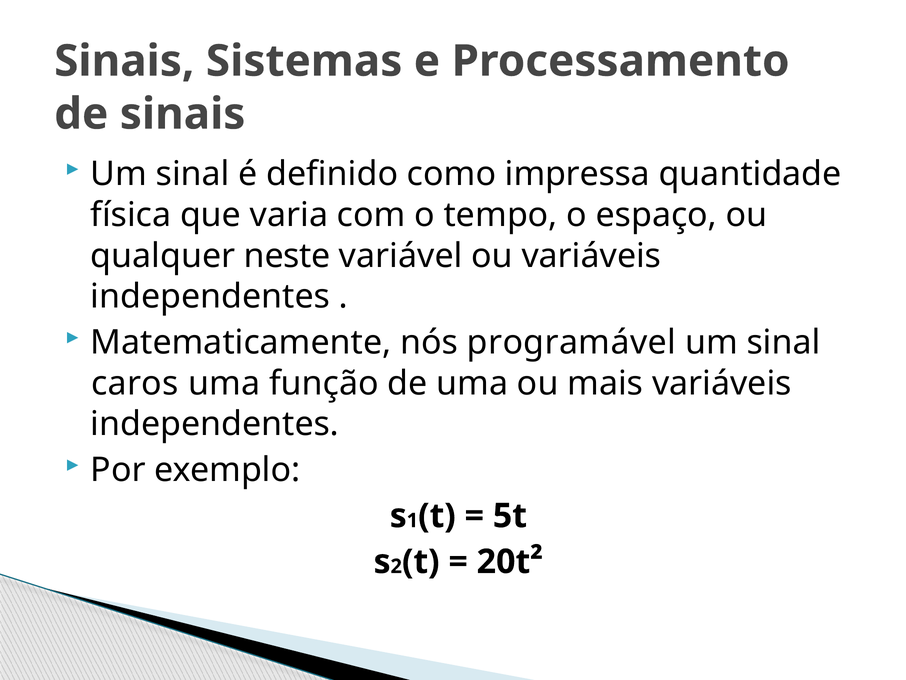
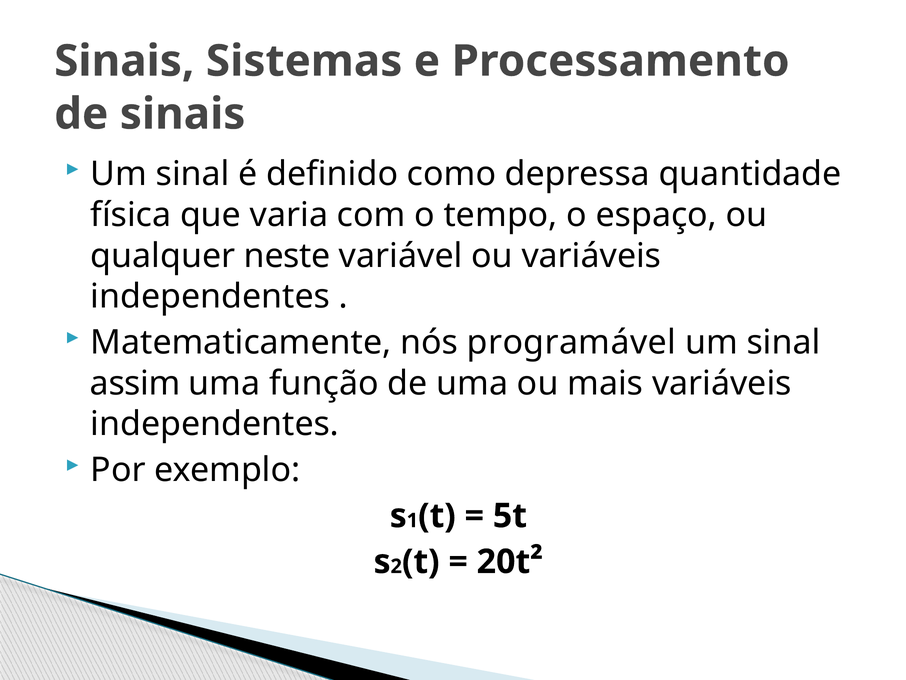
impressa: impressa -> depressa
caros: caros -> assim
